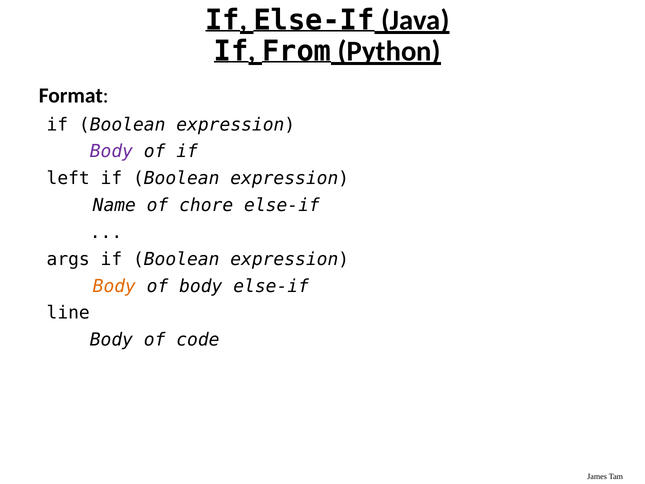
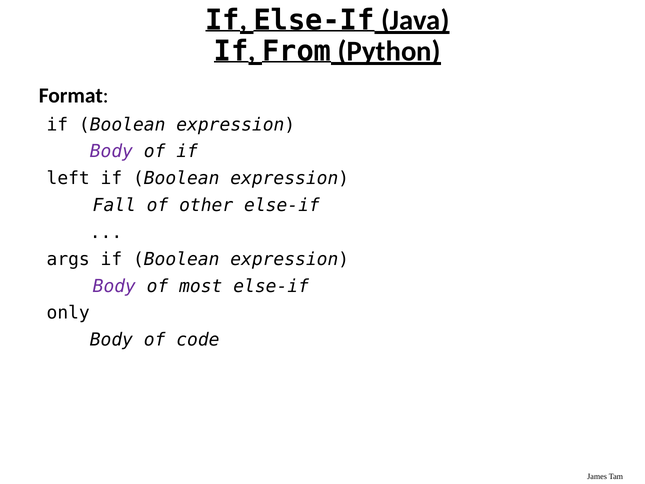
Name: Name -> Fall
chore: chore -> other
Body at (114, 286) colour: orange -> purple
of body: body -> most
line: line -> only
